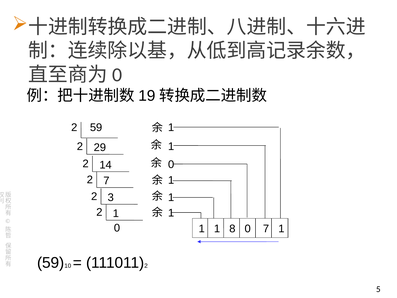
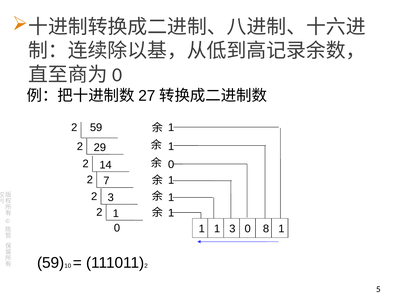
19: 19 -> 27
1 8: 8 -> 3
0 7: 7 -> 8
